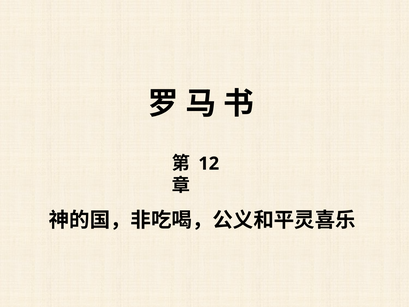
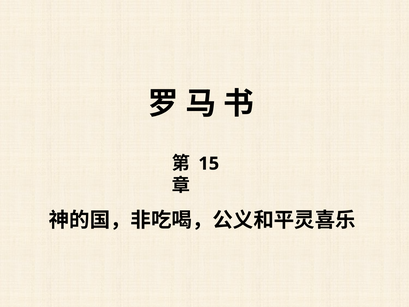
12: 12 -> 15
